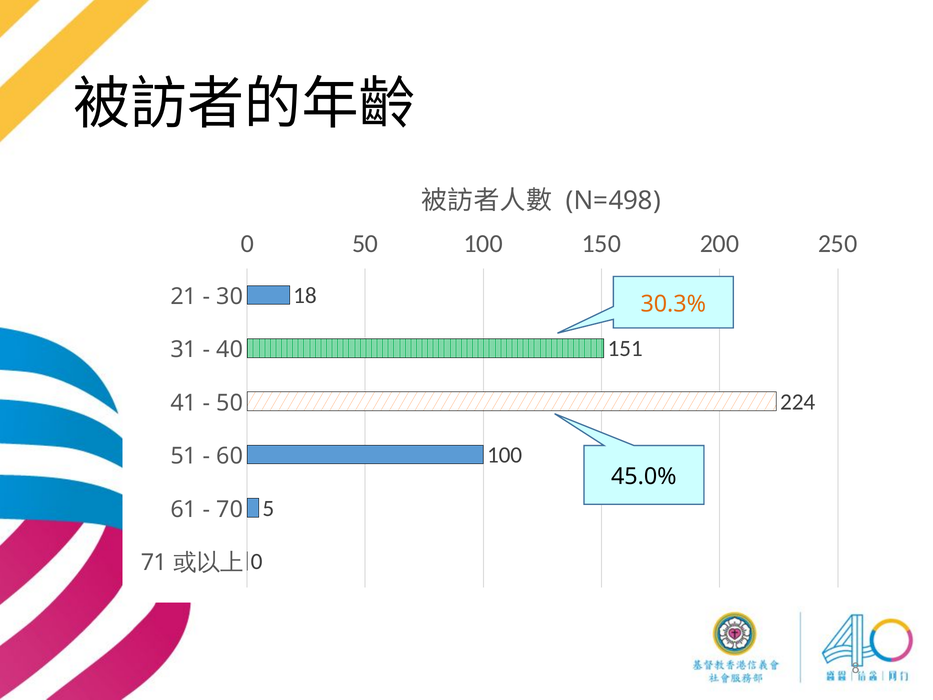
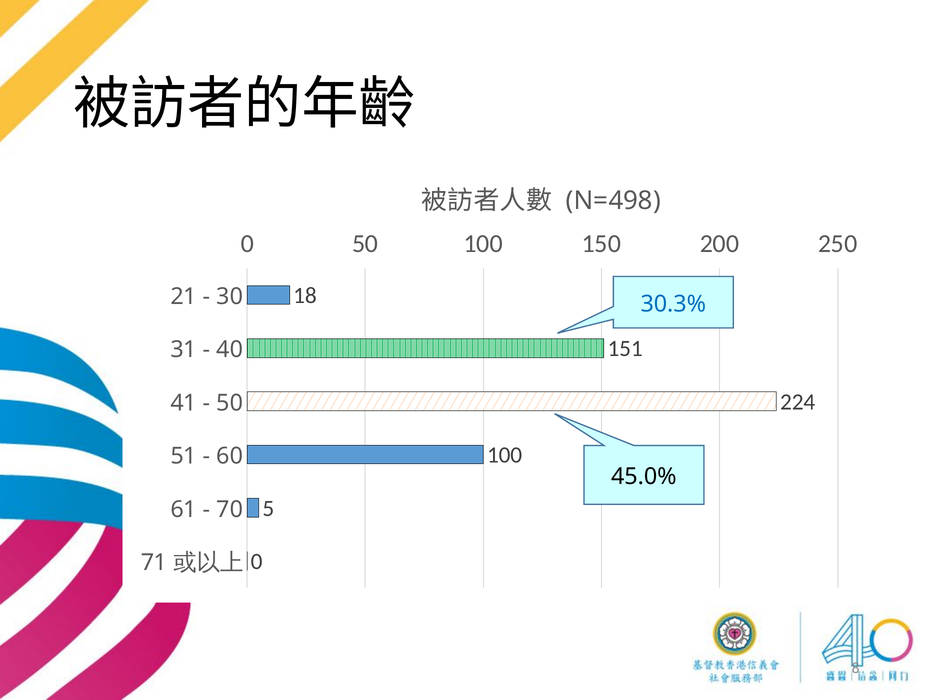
30.3% colour: orange -> blue
